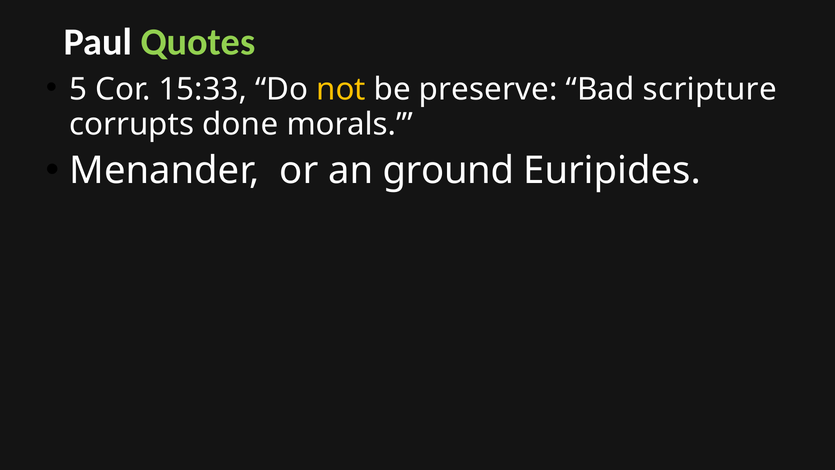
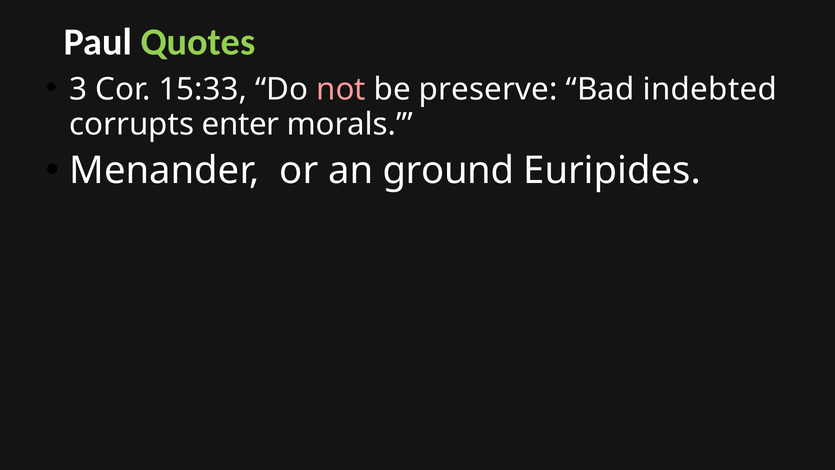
5: 5 -> 3
not colour: yellow -> pink
scripture: scripture -> indebted
done: done -> enter
